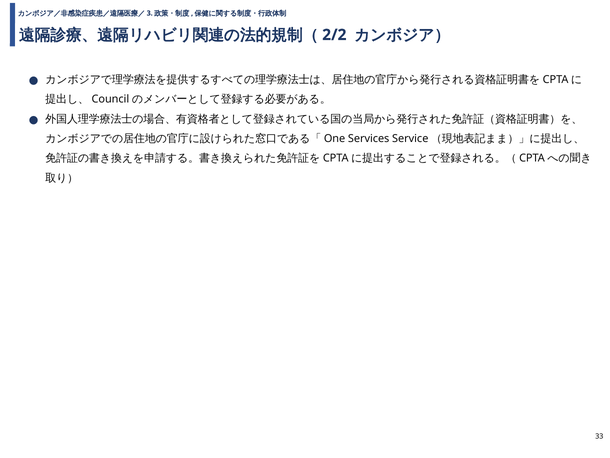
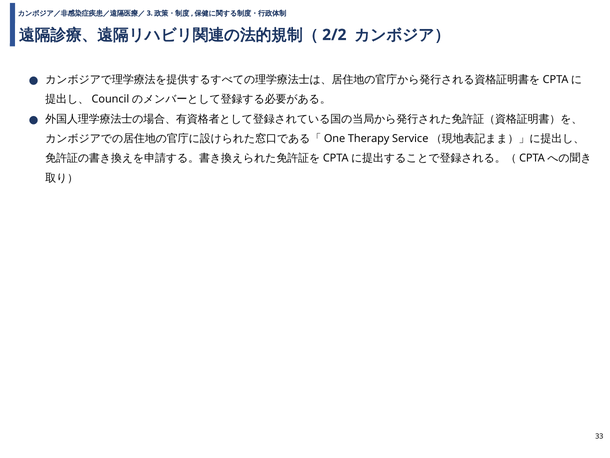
Services: Services -> Therapy
